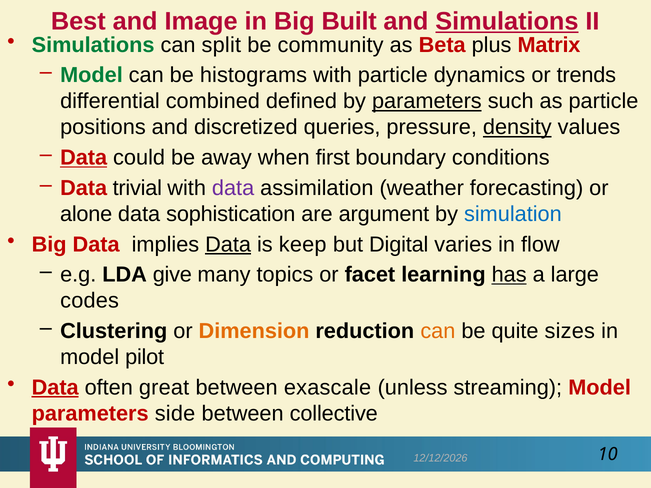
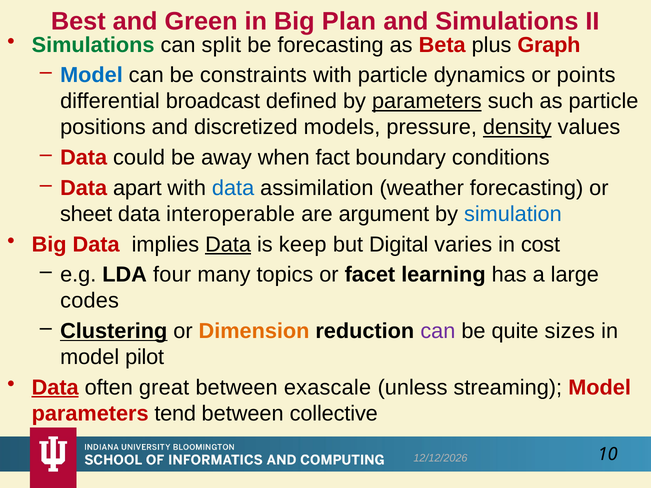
Image: Image -> Green
Built: Built -> Plan
Simulations at (507, 21) underline: present -> none
be community: community -> forecasting
Matrix: Matrix -> Graph
Model at (91, 75) colour: green -> blue
histograms: histograms -> constraints
trends: trends -> points
combined: combined -> broadcast
queries: queries -> models
Data at (84, 158) underline: present -> none
first: first -> fact
trivial: trivial -> apart
data at (233, 188) colour: purple -> blue
alone: alone -> sheet
sophistication: sophistication -> interoperable
flow: flow -> cost
give: give -> four
has underline: present -> none
Clustering underline: none -> present
can at (438, 331) colour: orange -> purple
side: side -> tend
